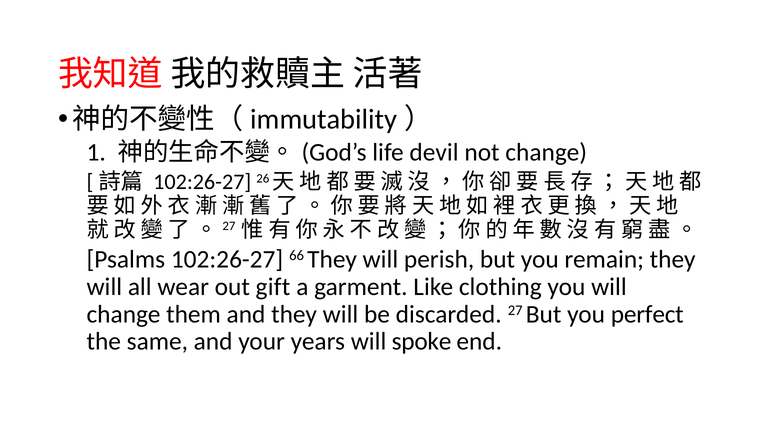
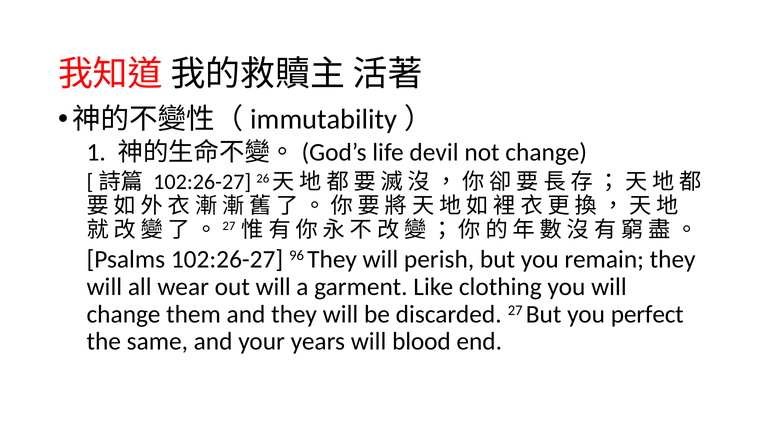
66: 66 -> 96
out gift: gift -> will
spoke: spoke -> blood
